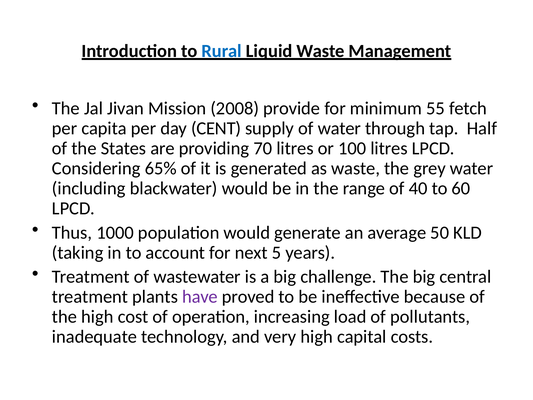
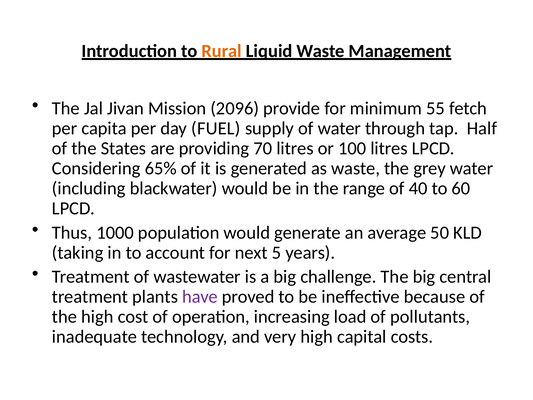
Rural colour: blue -> orange
2008: 2008 -> 2096
CENT: CENT -> FUEL
